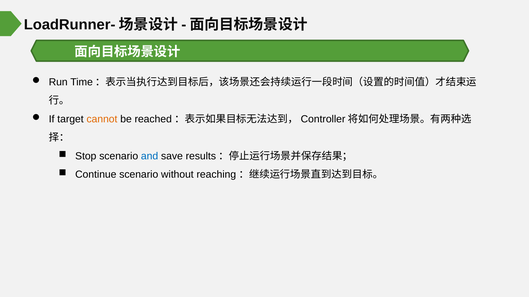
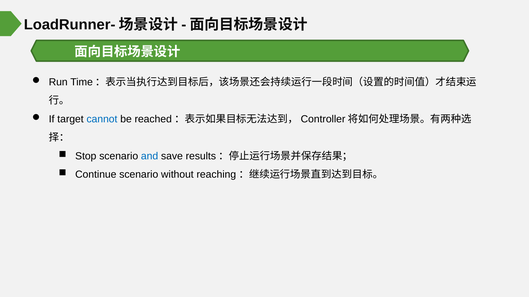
cannot colour: orange -> blue
